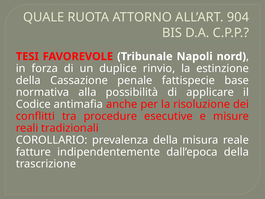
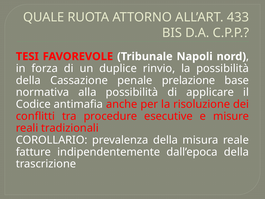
904: 904 -> 433
la estinzione: estinzione -> possibilità
fattispecie: fattispecie -> prelazione
